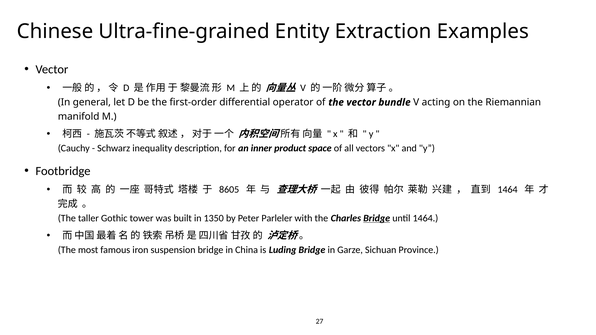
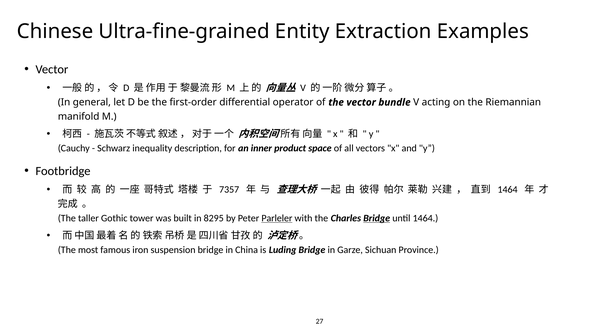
8605: 8605 -> 7357
1350: 1350 -> 8295
Parleler underline: none -> present
